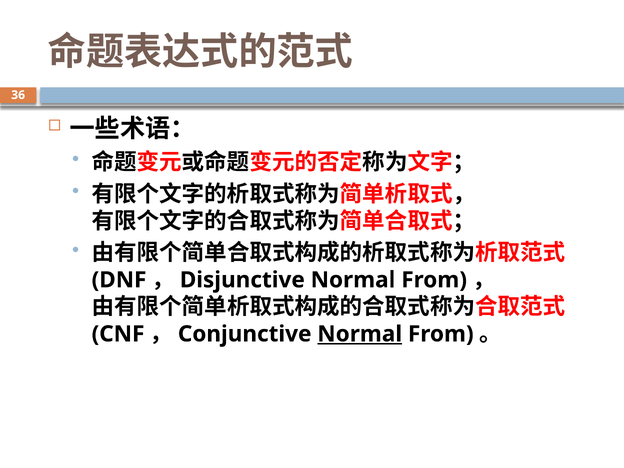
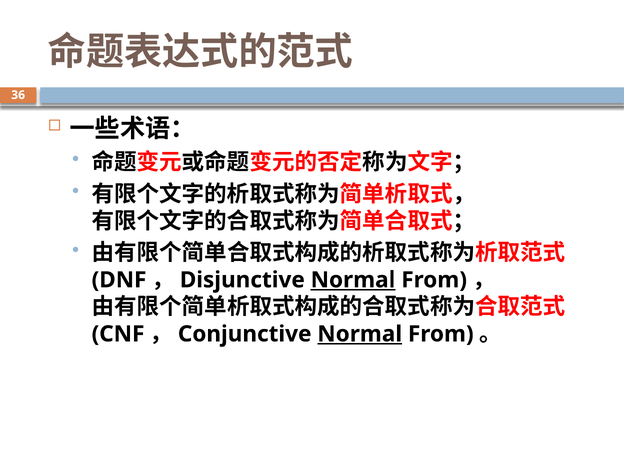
Normal at (353, 280) underline: none -> present
